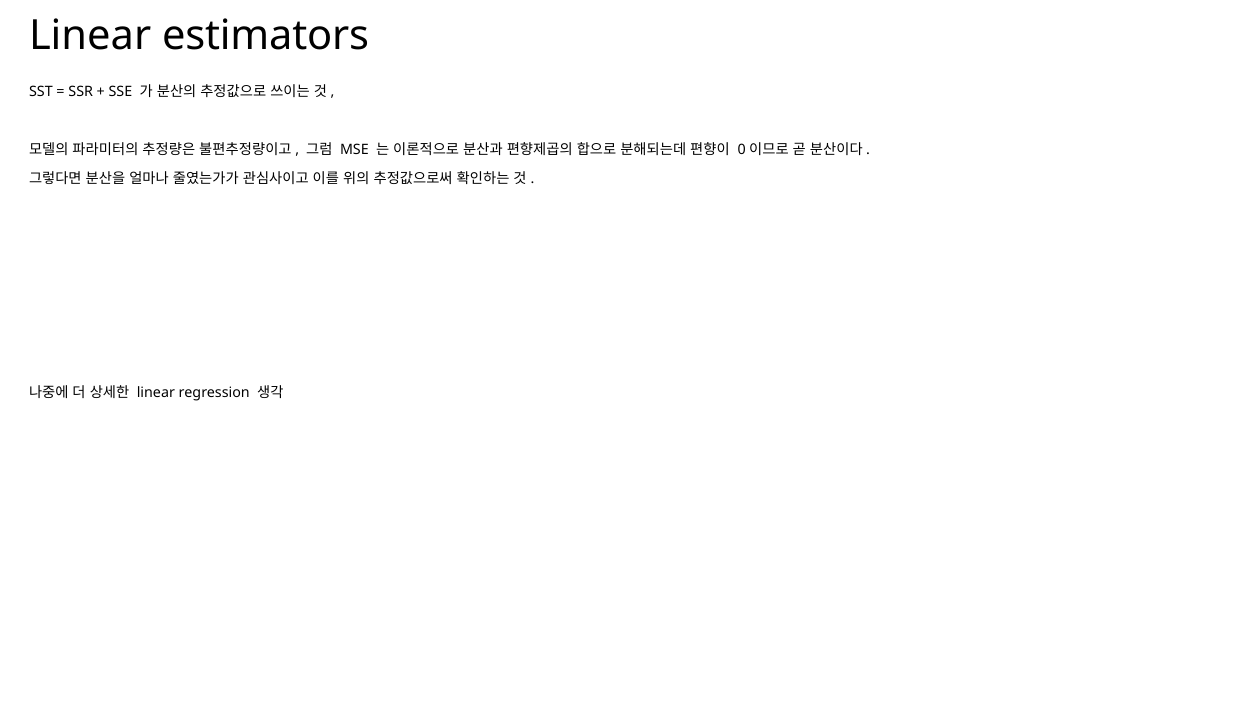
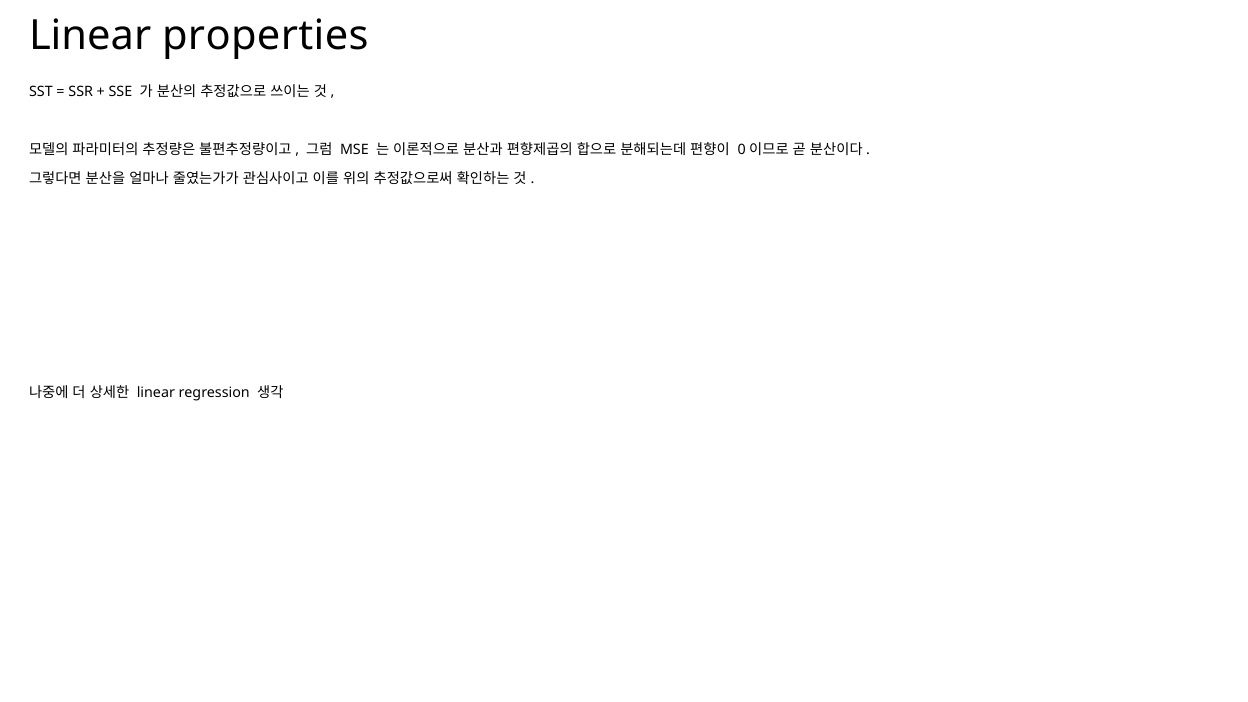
estimators: estimators -> properties
